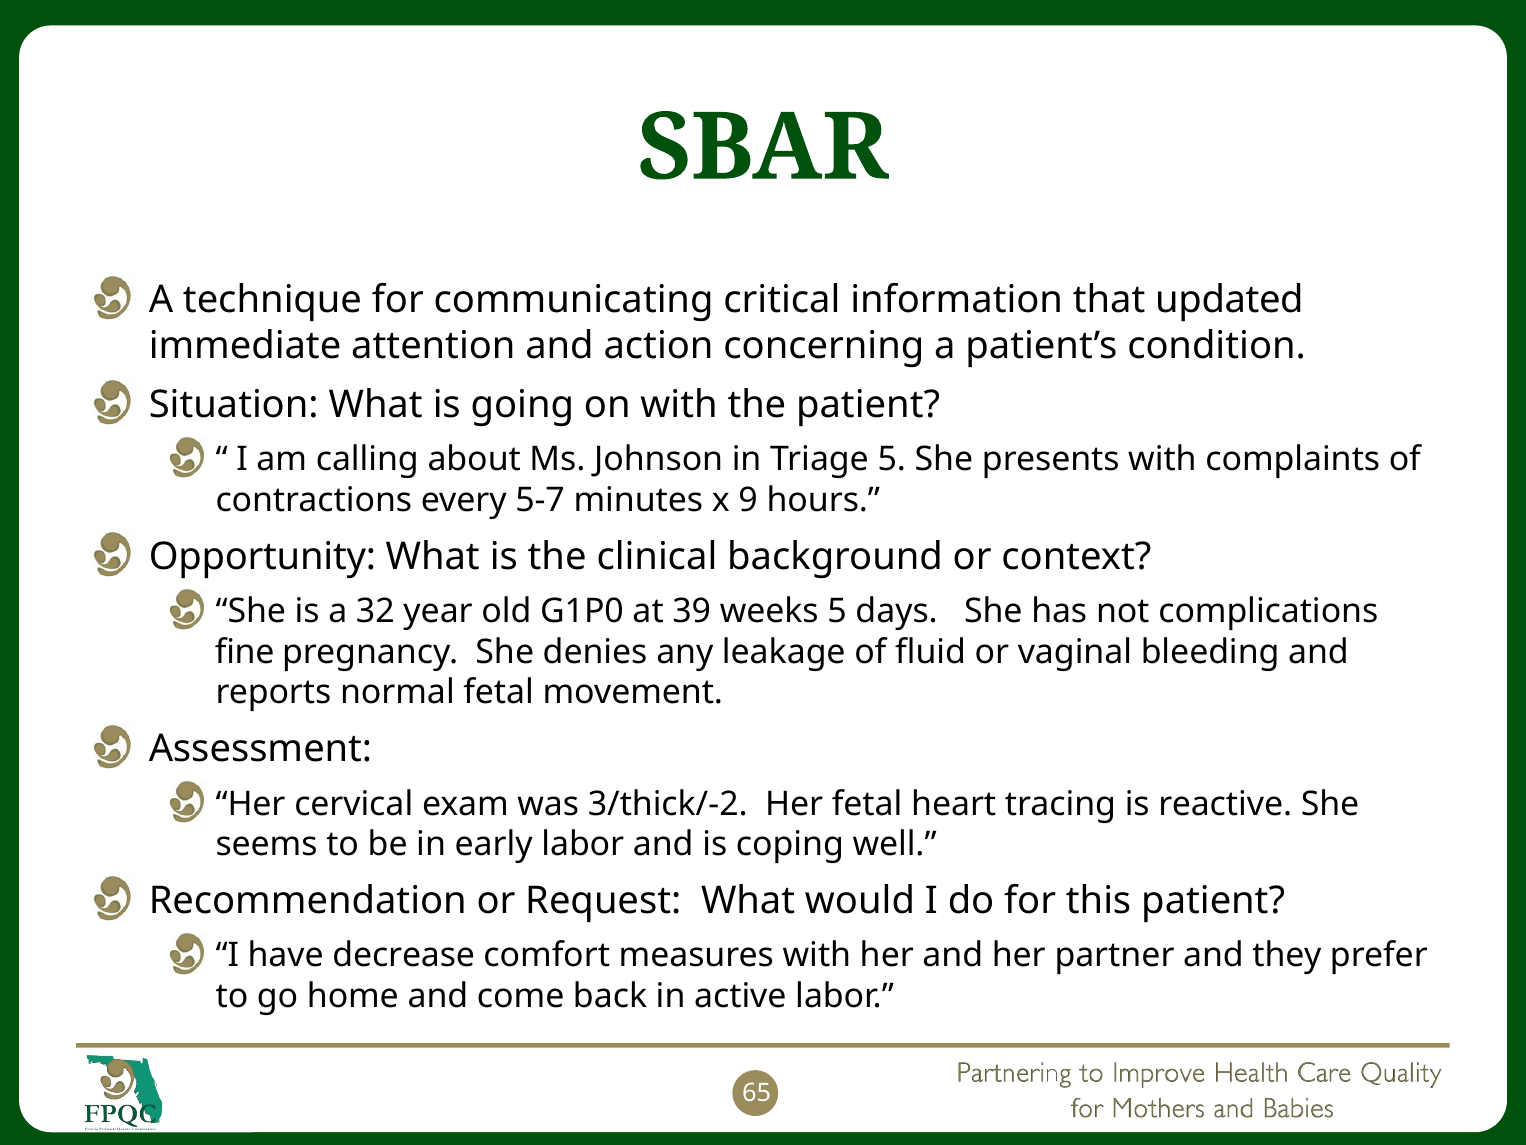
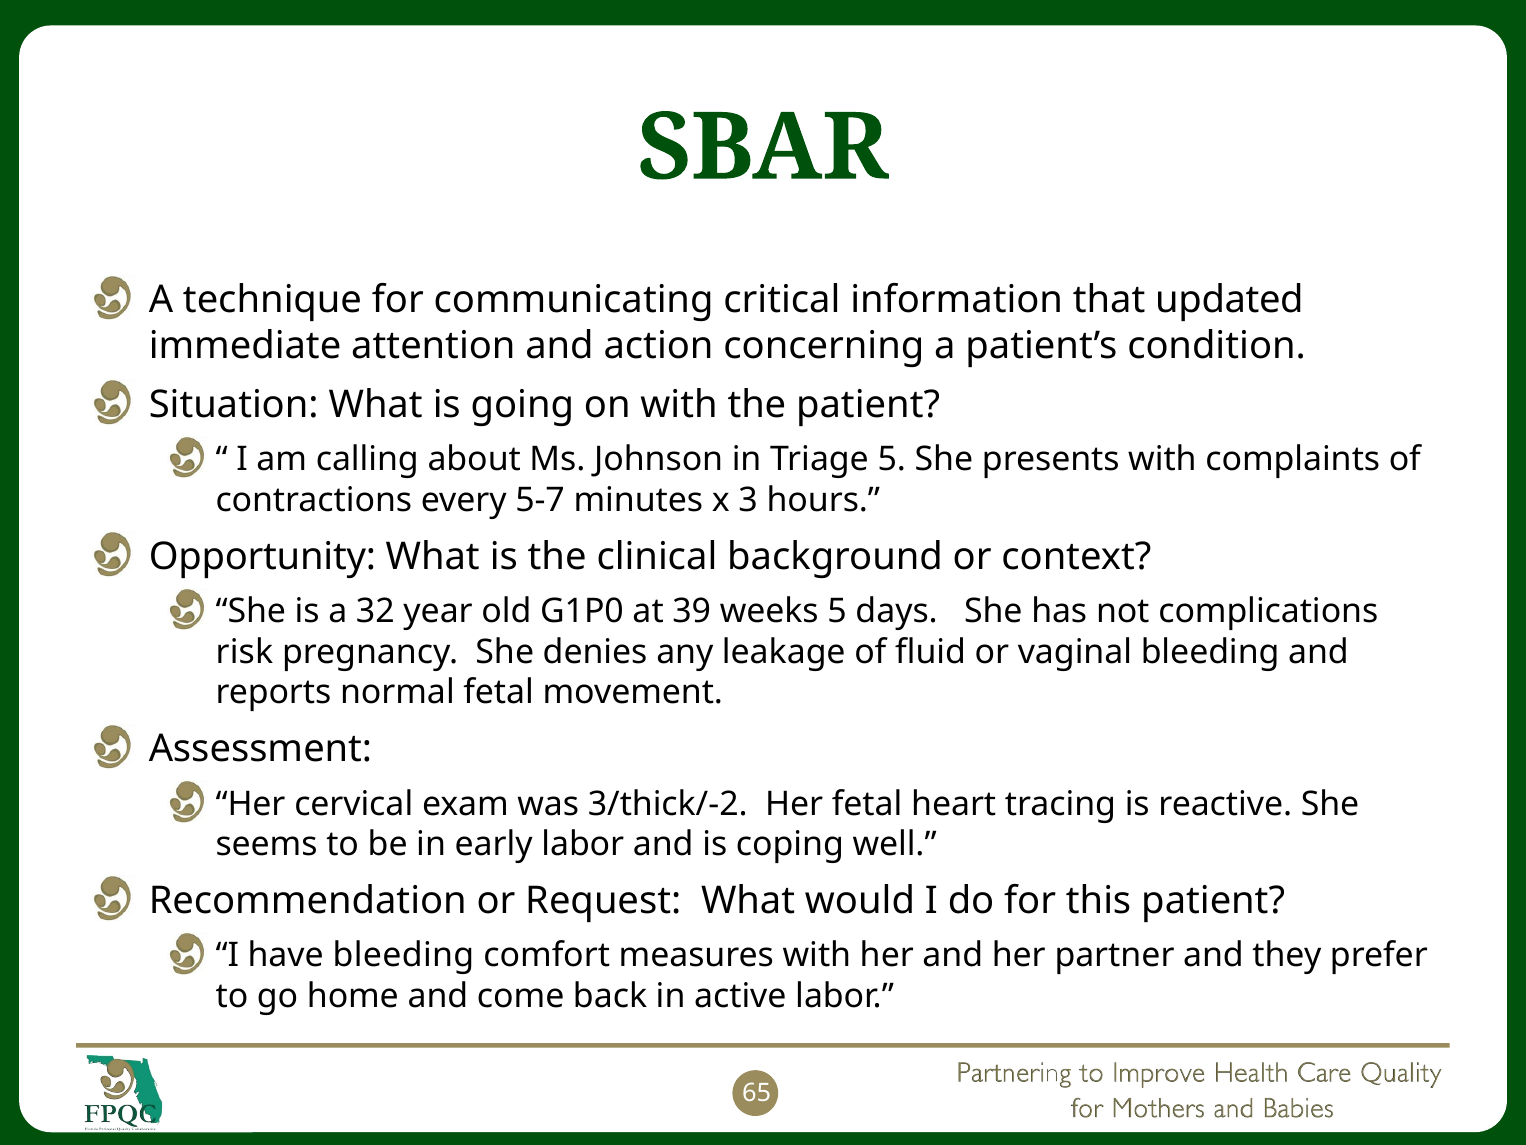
9: 9 -> 3
fine: fine -> risk
have decrease: decrease -> bleeding
